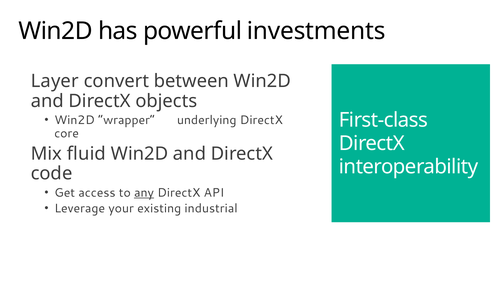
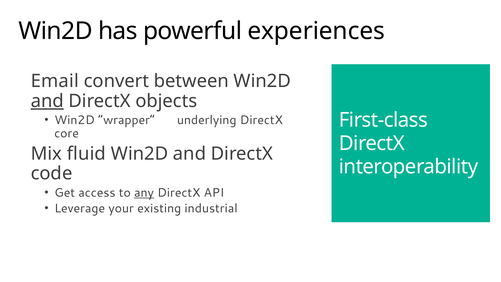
investments: investments -> experiences
Layer: Layer -> Email
and at (47, 101) underline: none -> present
